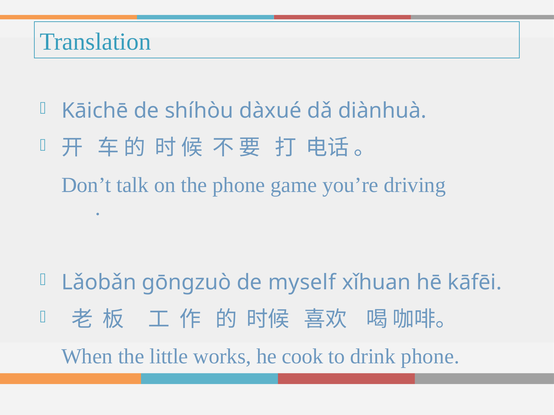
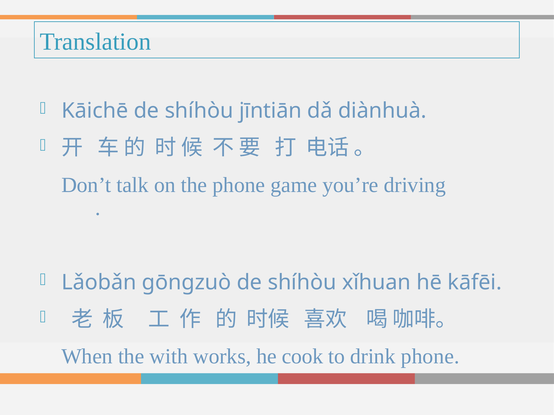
dàxué: dàxué -> jīntiān
gōngzuò de myself: myself -> shíhòu
little: little -> with
